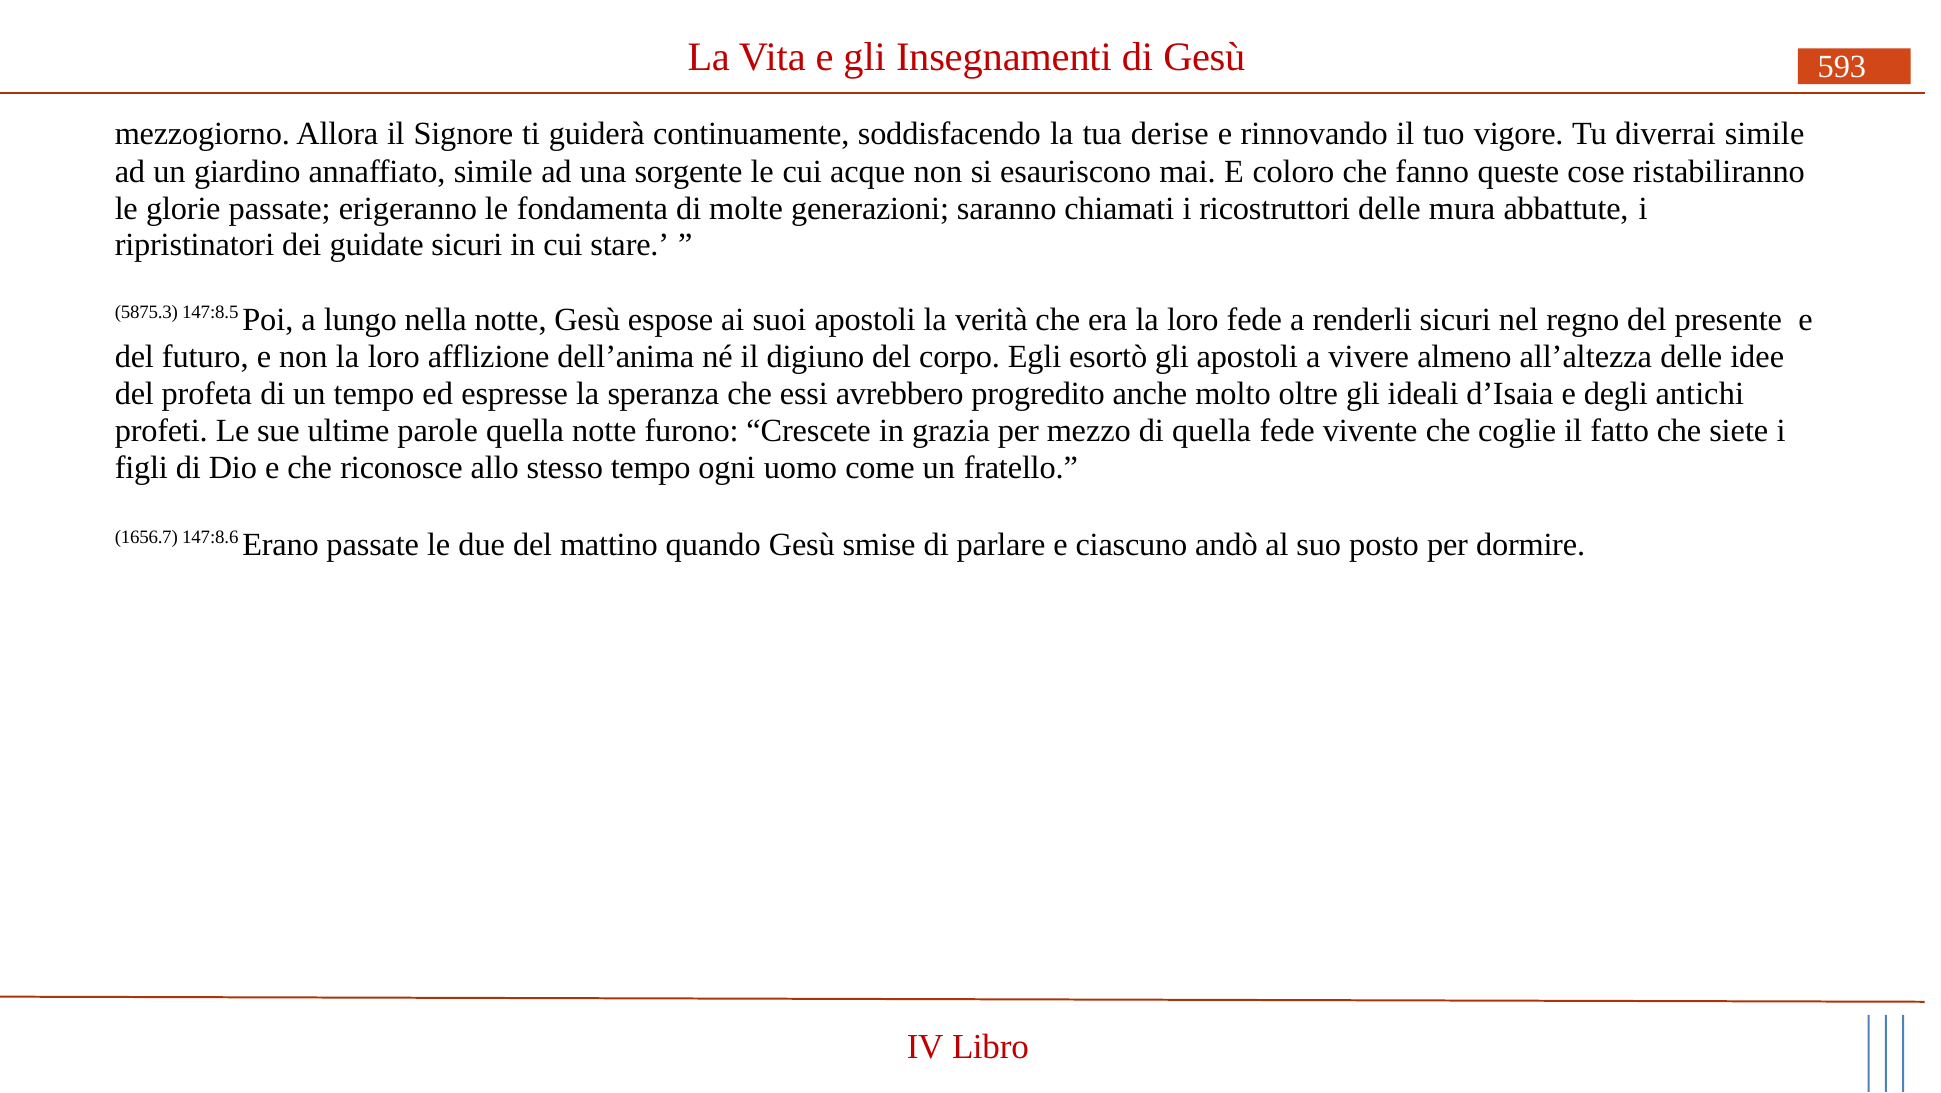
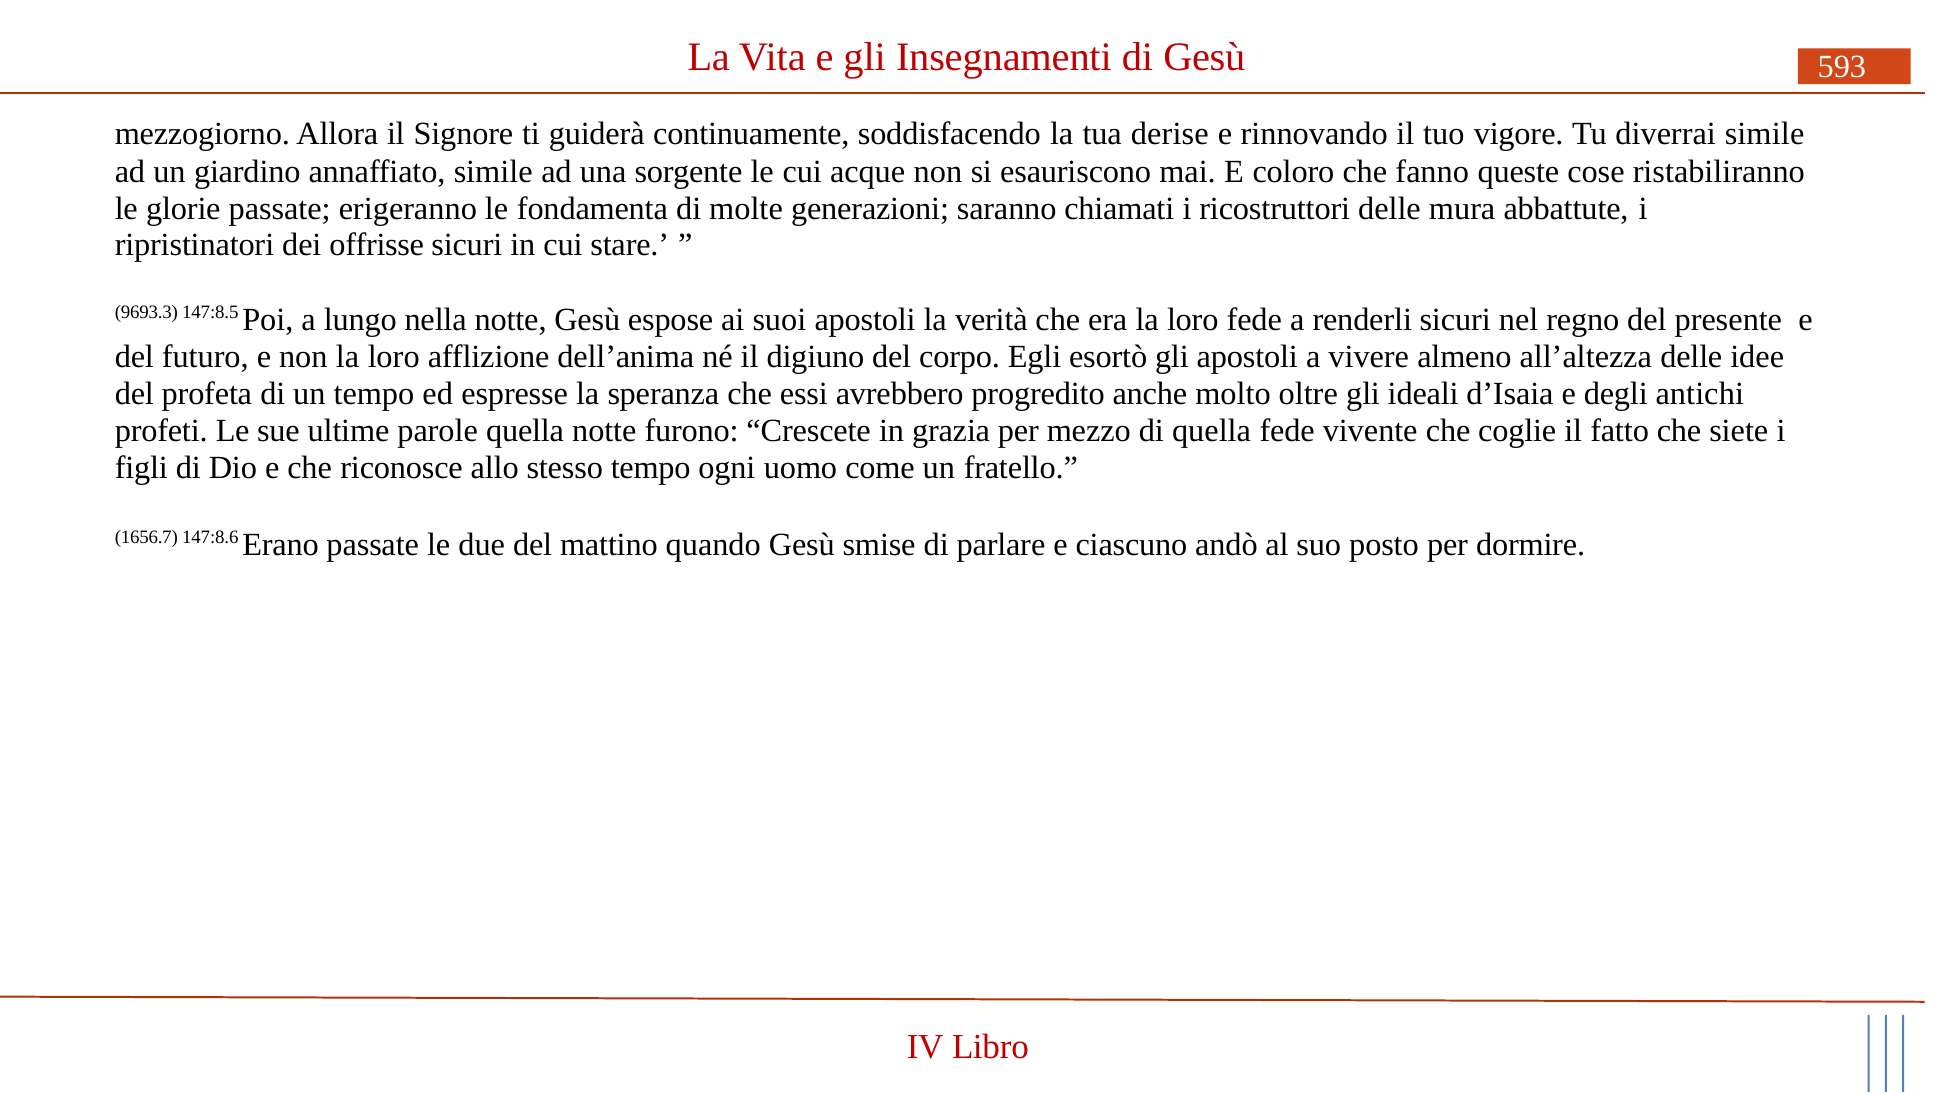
guidate: guidate -> offrisse
5875.3: 5875.3 -> 9693.3
